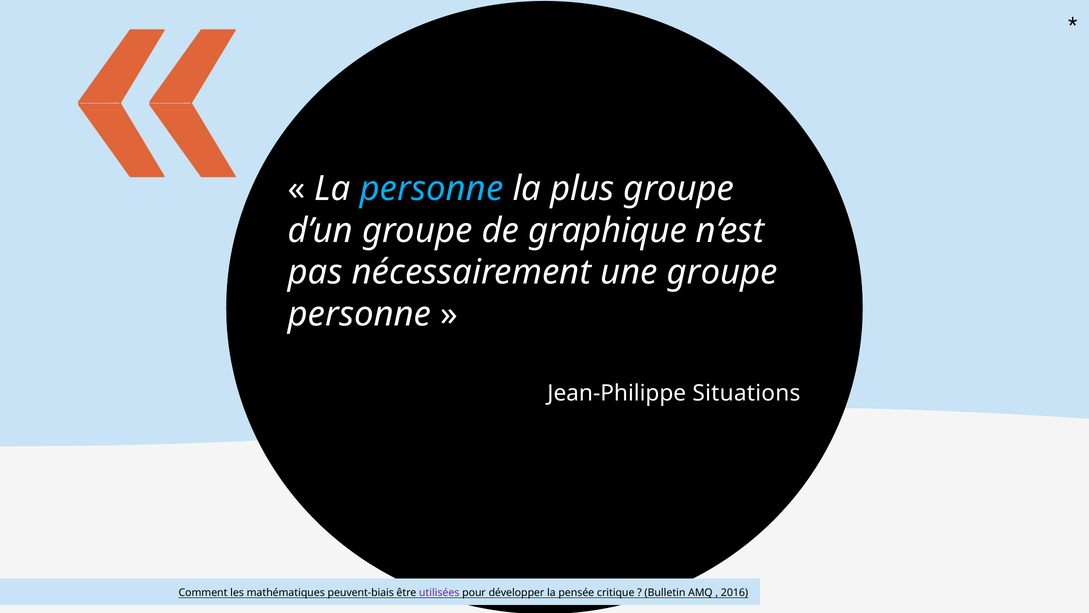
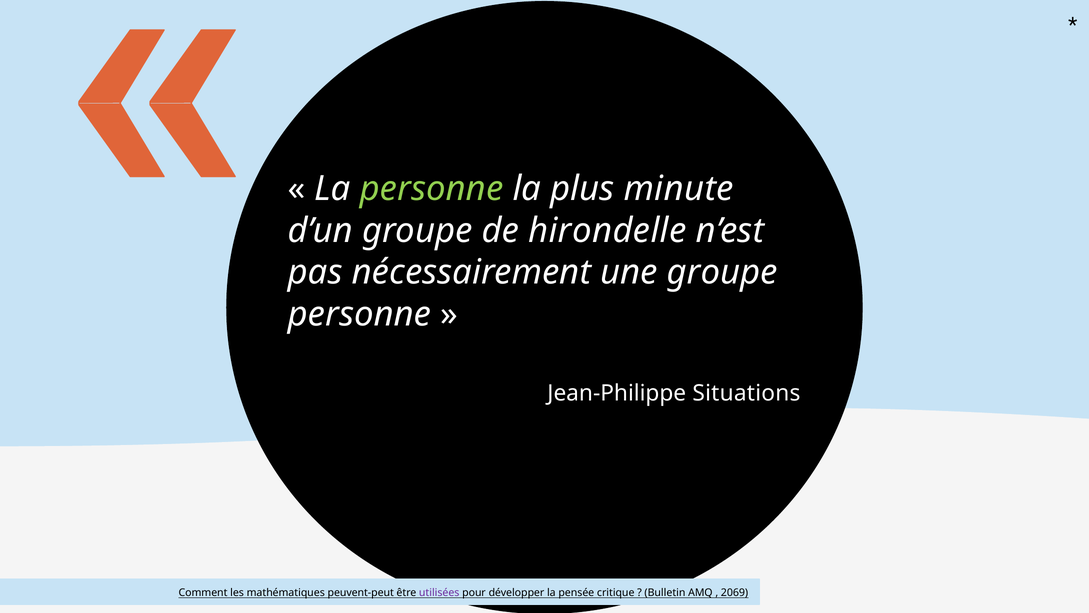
personne at (432, 189) colour: light blue -> light green
plus groupe: groupe -> minute
graphique: graphique -> hirondelle
peuvent-biais: peuvent-biais -> peuvent-peut
2016: 2016 -> 2069
